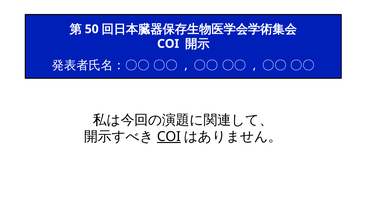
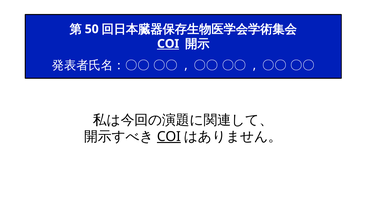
COI at (168, 44) underline: none -> present
